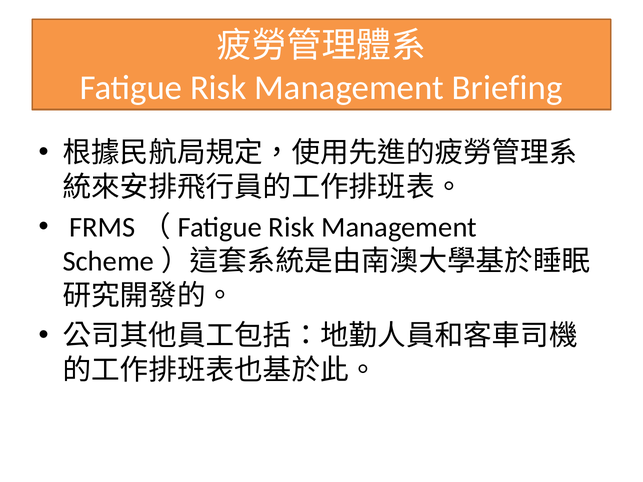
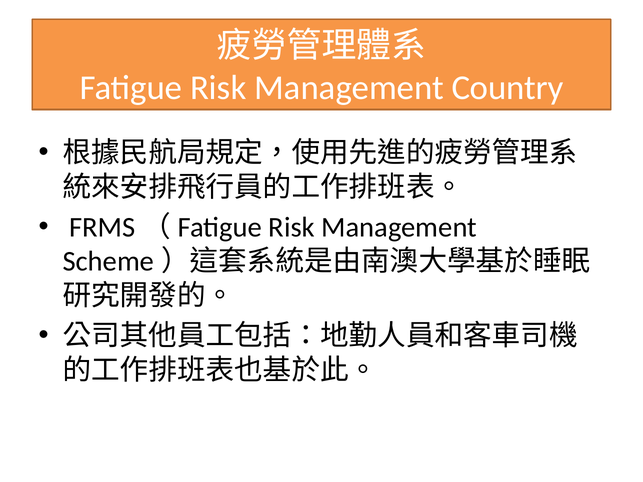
Briefing: Briefing -> Country
